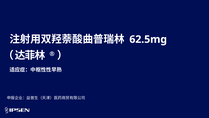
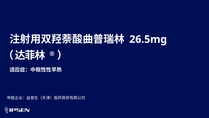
62.5mg: 62.5mg -> 26.5mg
